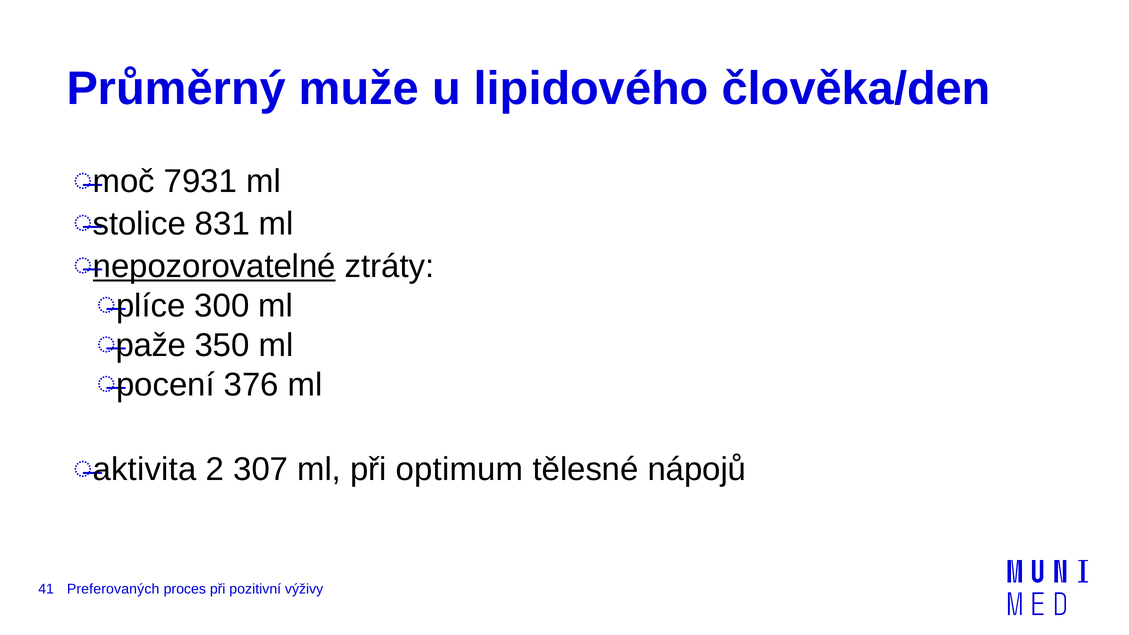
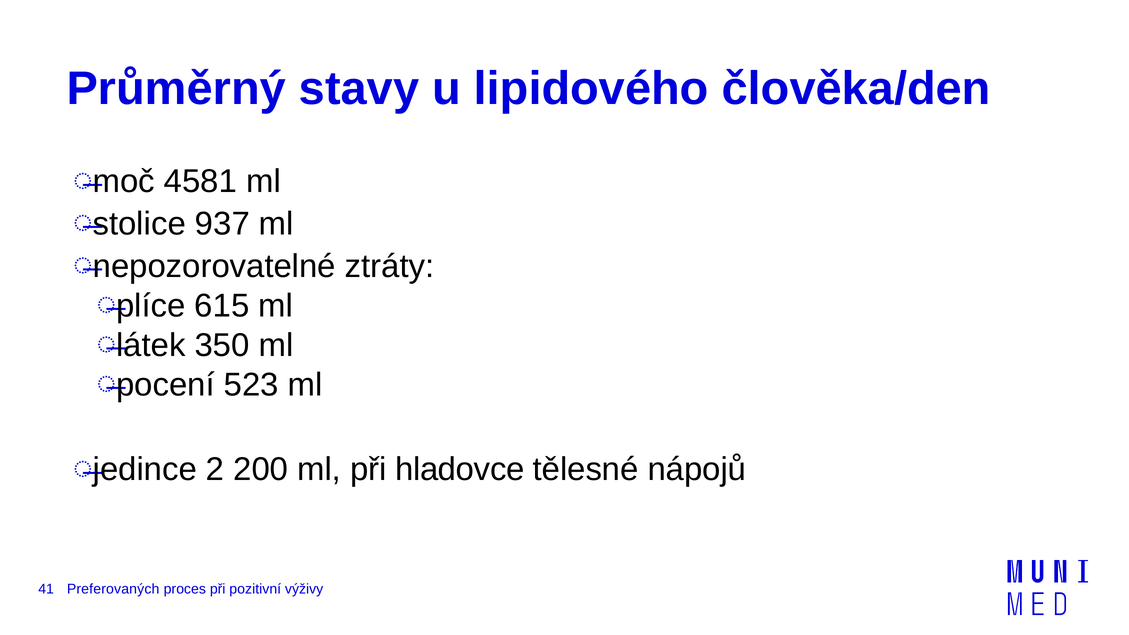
muže: muže -> stavy
7931: 7931 -> 4581
831: 831 -> 937
nepozorovatelné underline: present -> none
300: 300 -> 615
paže: paže -> látek
376: 376 -> 523
aktivita: aktivita -> jedince
307: 307 -> 200
optimum: optimum -> hladovce
